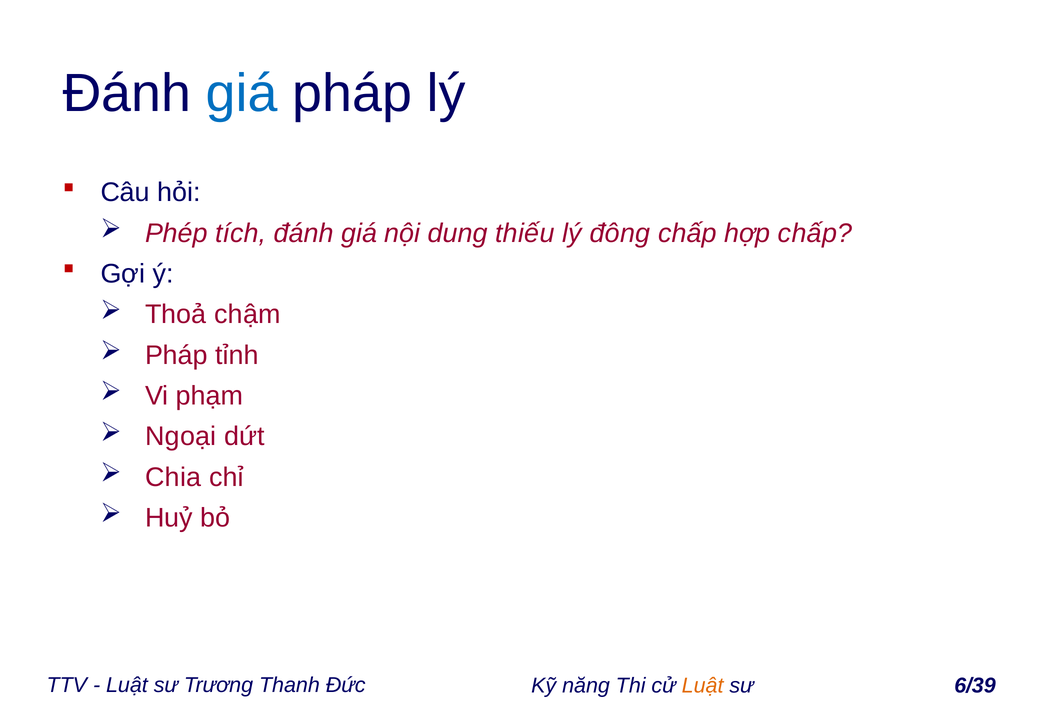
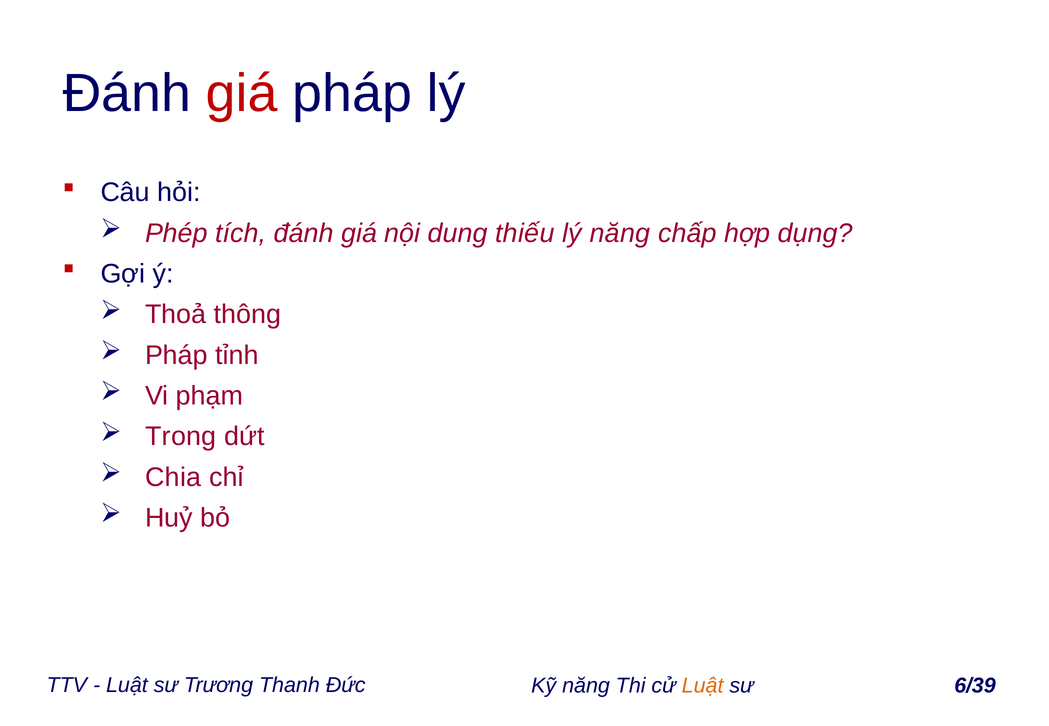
giá at (242, 93) colour: blue -> red
lý đông: đông -> năng
hợp chấp: chấp -> dụng
chậm: chậm -> thông
Ngoại: Ngoại -> Trong
